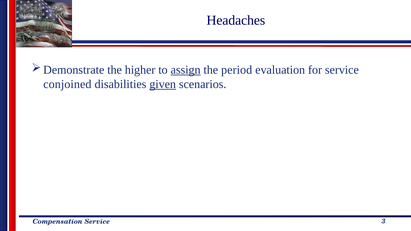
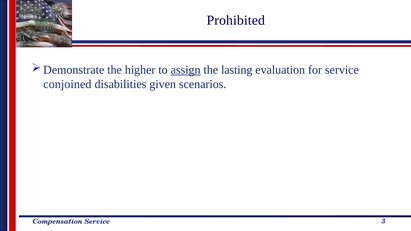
Headaches: Headaches -> Prohibited
period: period -> lasting
given underline: present -> none
